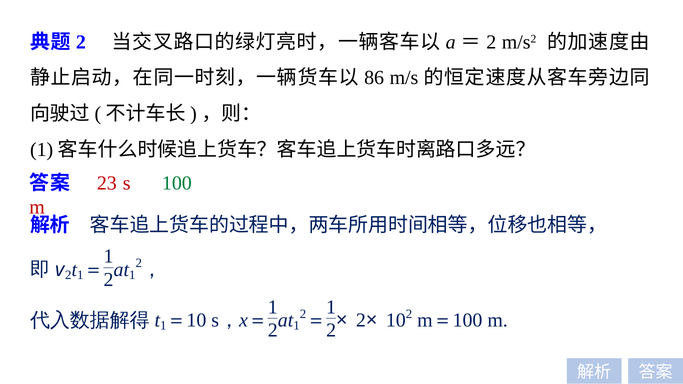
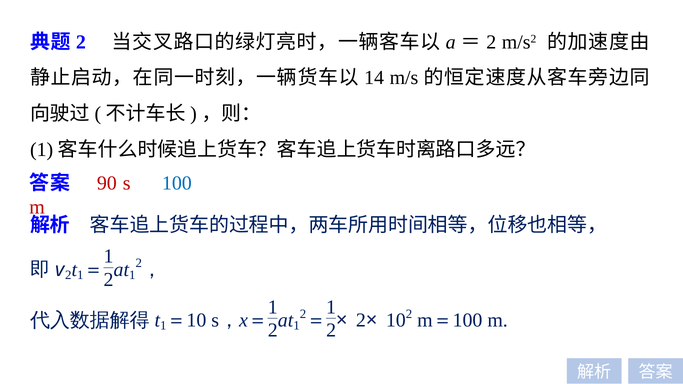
86: 86 -> 14
23: 23 -> 90
100 at (177, 183) colour: green -> blue
